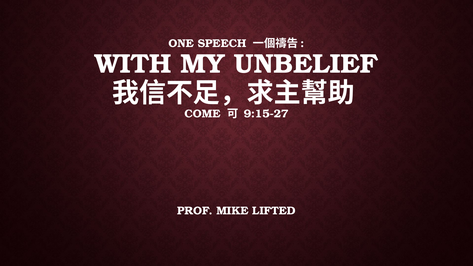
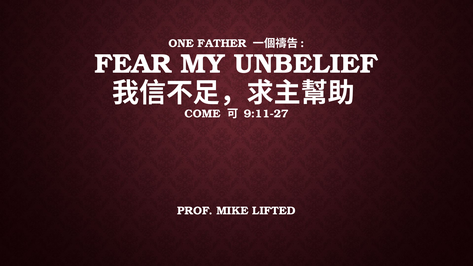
SPEECH: SPEECH -> FATHER
WITH: WITH -> FEAR
9:15-27: 9:15-27 -> 9:11-27
